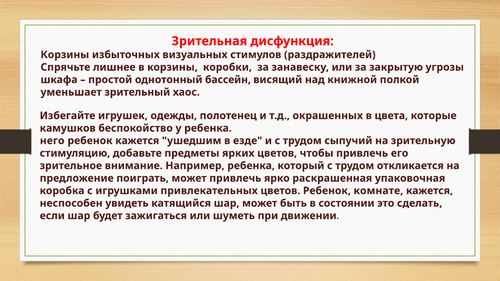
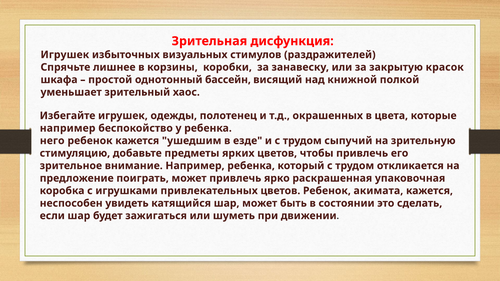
Корзины at (65, 55): Корзины -> Игрушек
угрозы: угрозы -> красок
камушков at (68, 128): камушков -> например
комнате: комнате -> акимата
